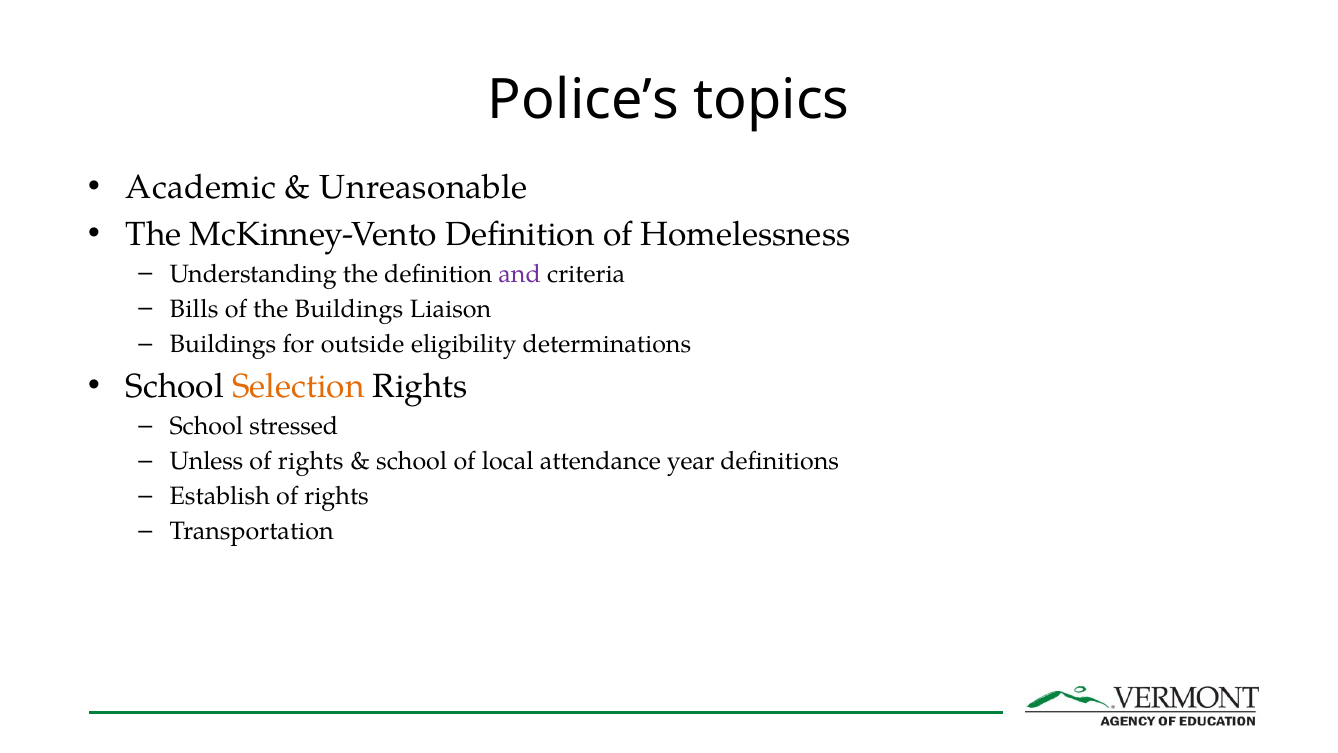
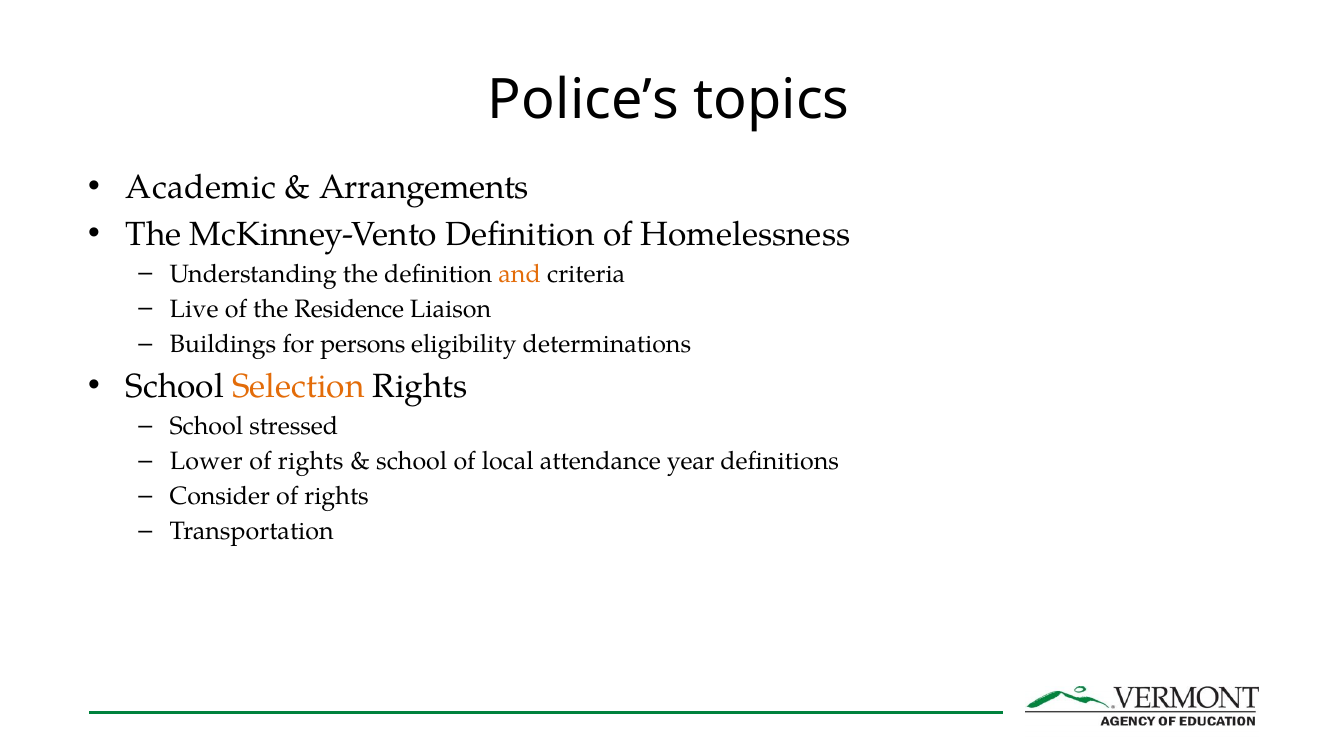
Unreasonable: Unreasonable -> Arrangements
and colour: purple -> orange
Bills: Bills -> Live
the Buildings: Buildings -> Residence
outside: outside -> persons
Unless: Unless -> Lower
Establish: Establish -> Consider
